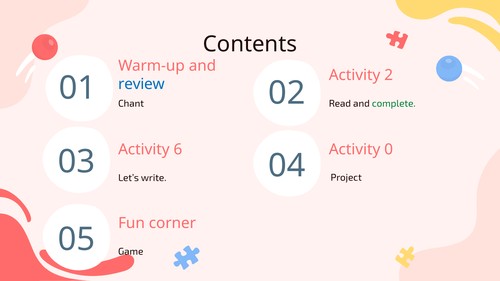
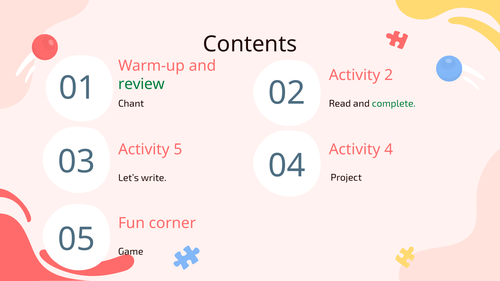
review colour: blue -> green
6: 6 -> 5
0: 0 -> 4
